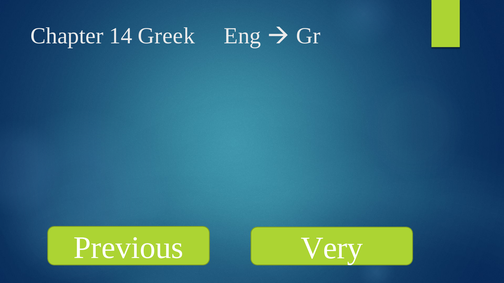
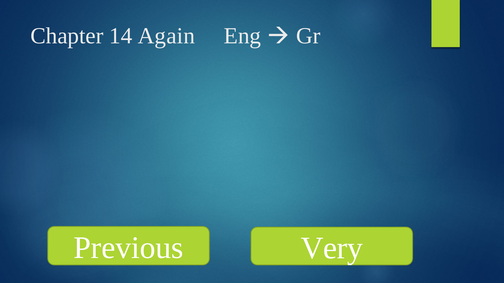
Greek: Greek -> Again
